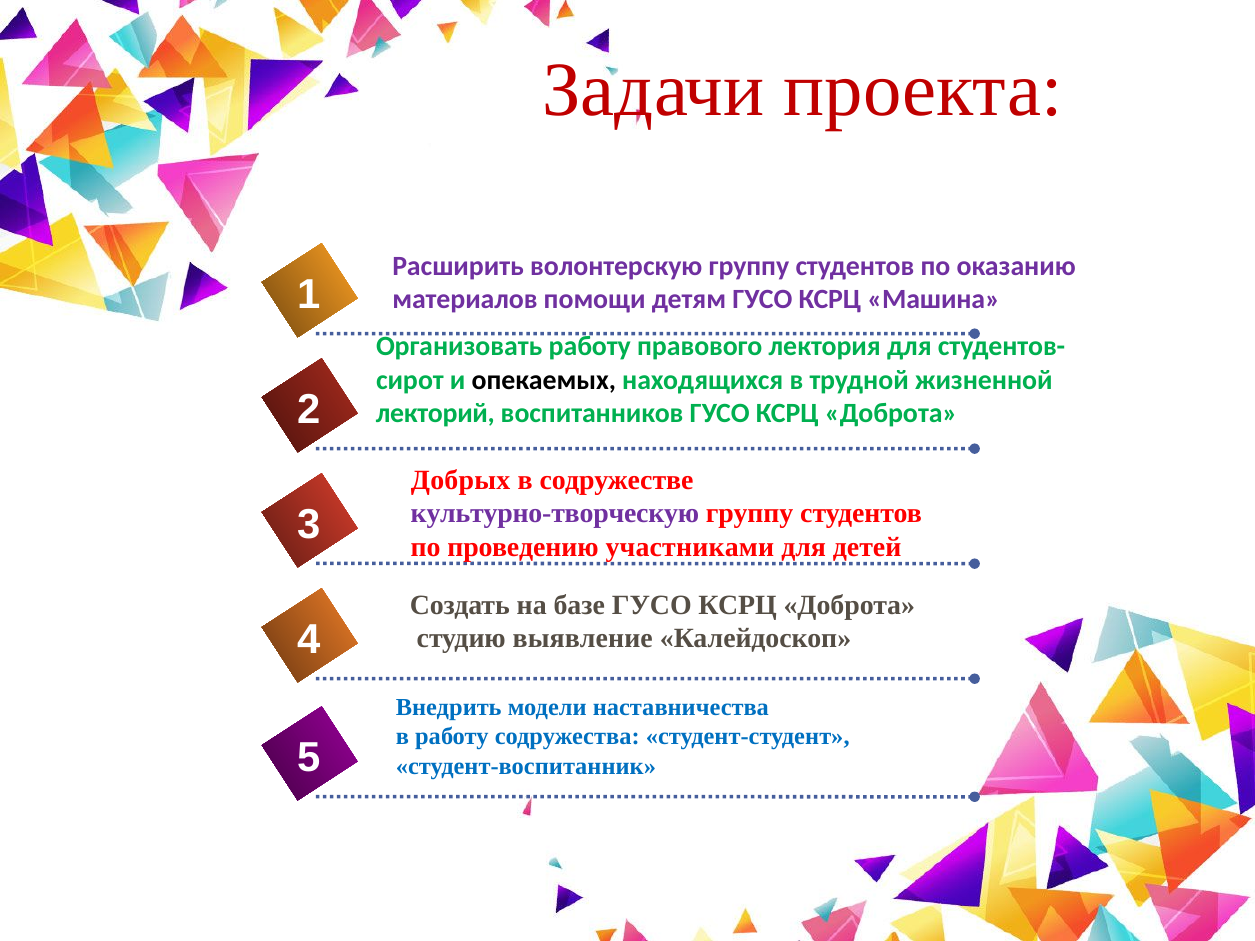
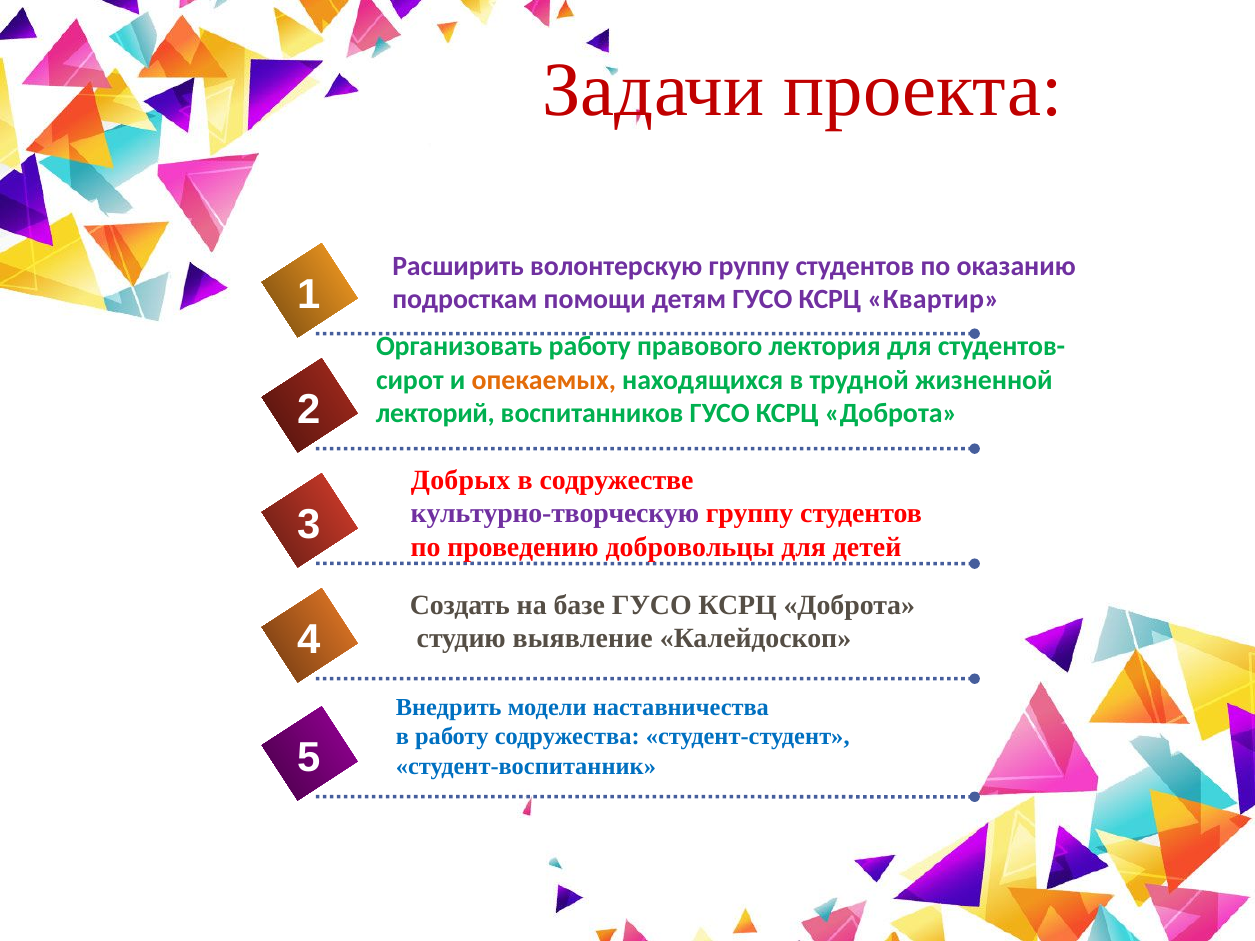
материалов: материалов -> подросткам
Машина: Машина -> Квартир
опекаемых colour: black -> orange
участниками: участниками -> добровольцы
